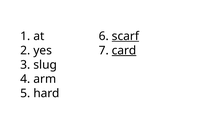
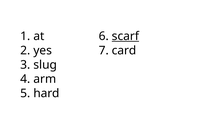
card underline: present -> none
